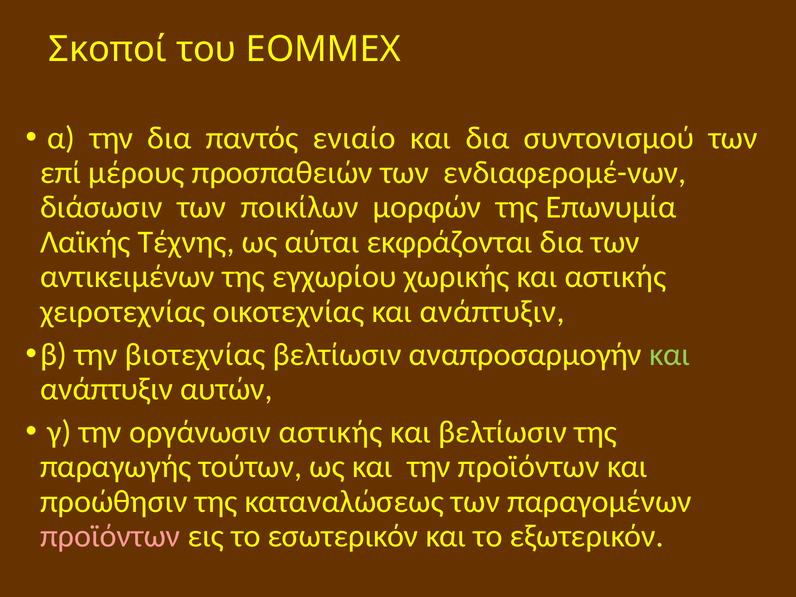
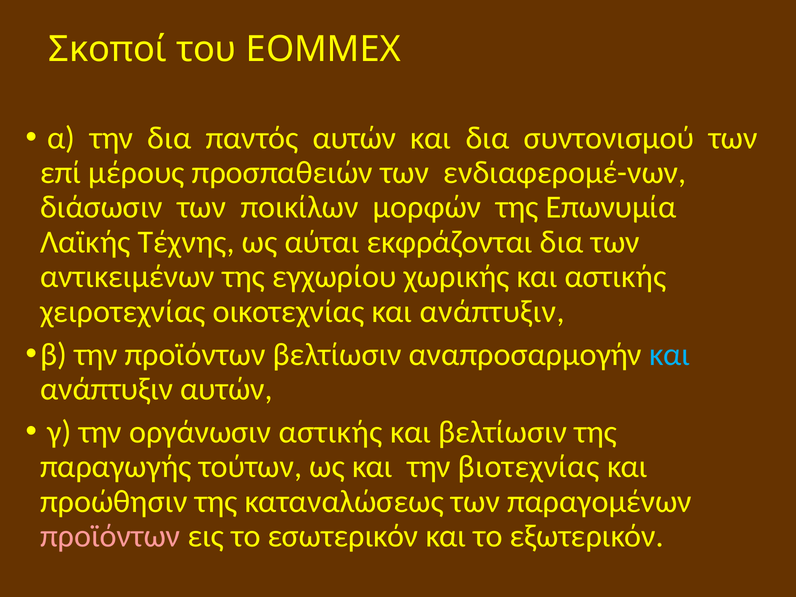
παντός ενιαίο: ενιαίο -> αυτών
την βιοτεχνίας: βιοτεχνίας -> προϊόντων
και at (670, 354) colour: light green -> light blue
την προϊόντων: προϊόντων -> βιοτεχνίας
